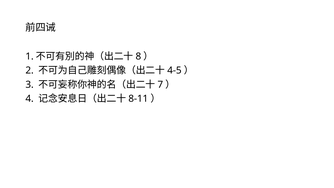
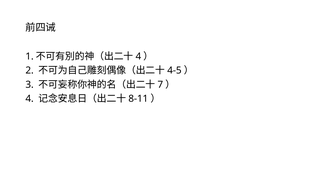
8 at (138, 56): 8 -> 4
